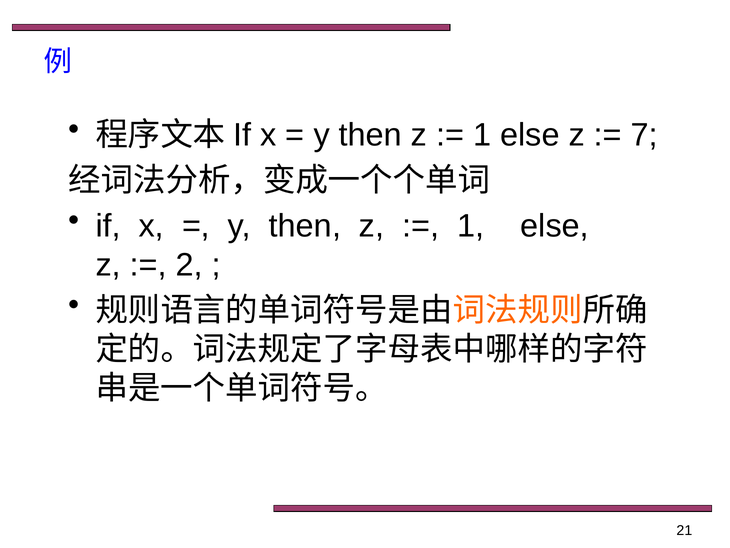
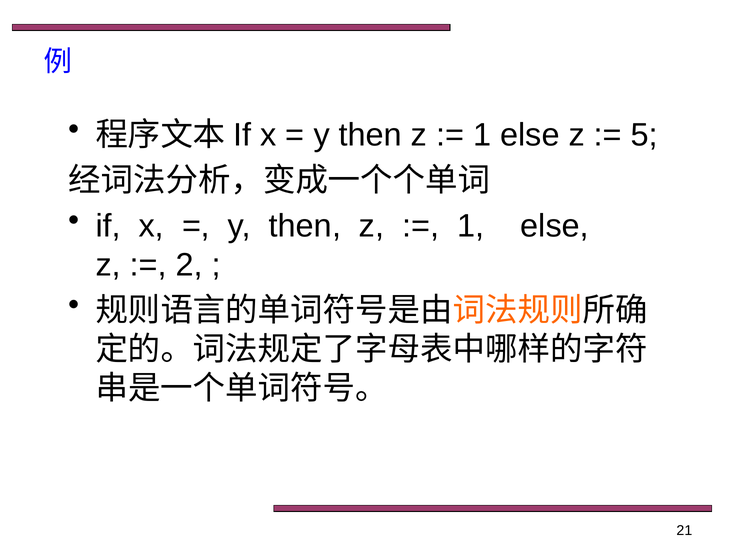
7: 7 -> 5
